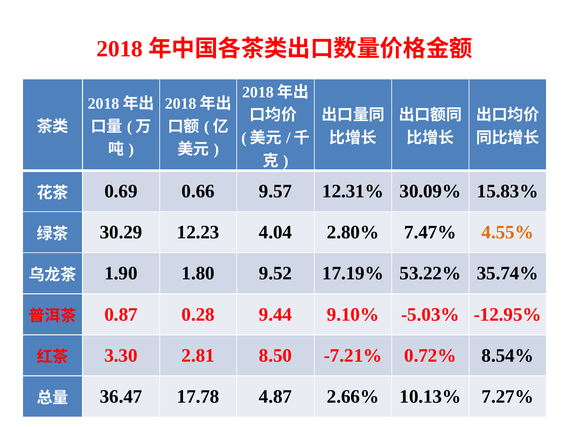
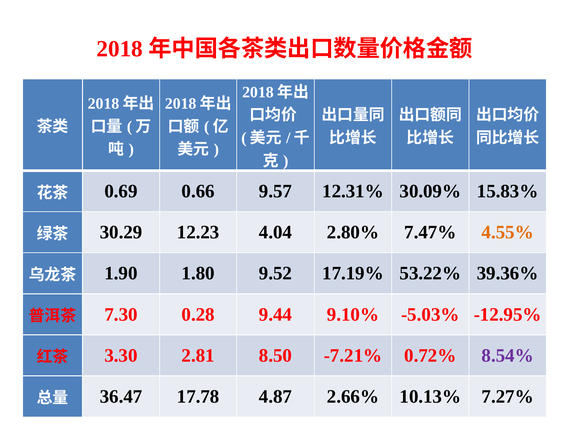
35.74%: 35.74% -> 39.36%
0.87: 0.87 -> 7.30
8.54% colour: black -> purple
